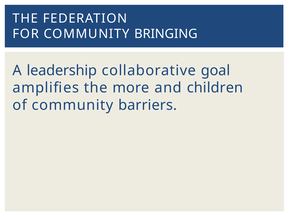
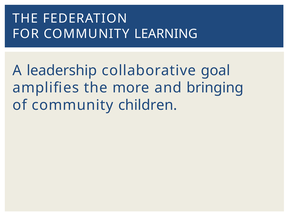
BRINGING: BRINGING -> LEARNING
children: children -> bringing
barriers: barriers -> children
